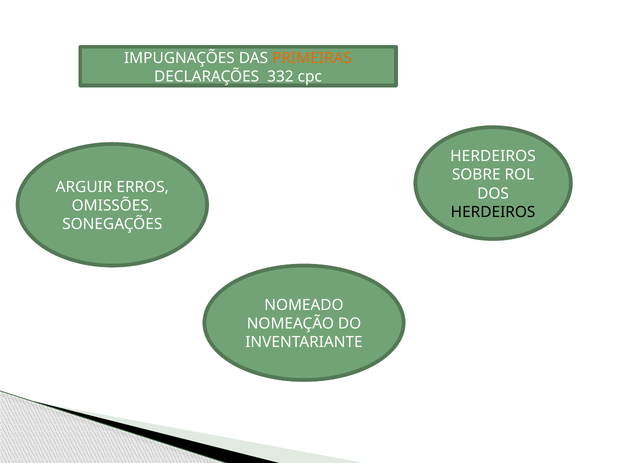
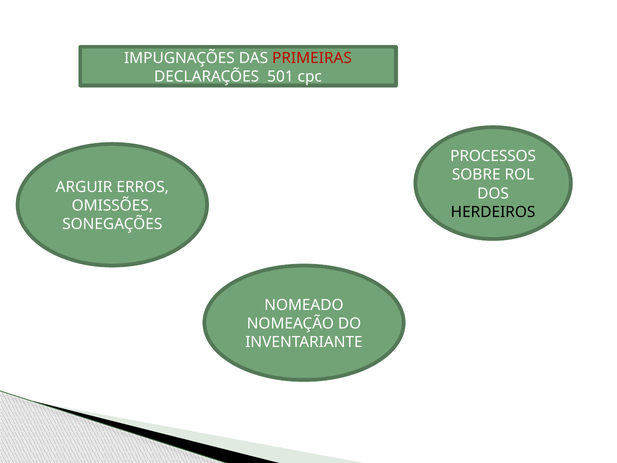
PRIMEIRAS colour: orange -> red
332: 332 -> 501
HERDEIROS at (493, 156): HERDEIROS -> PROCESSOS
